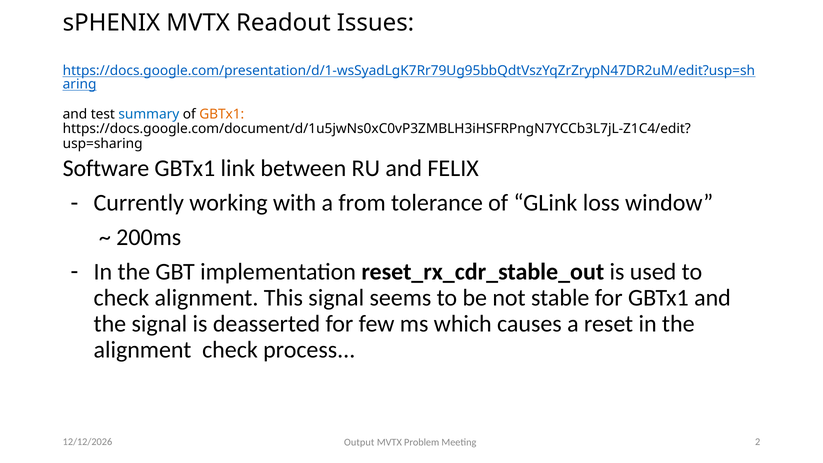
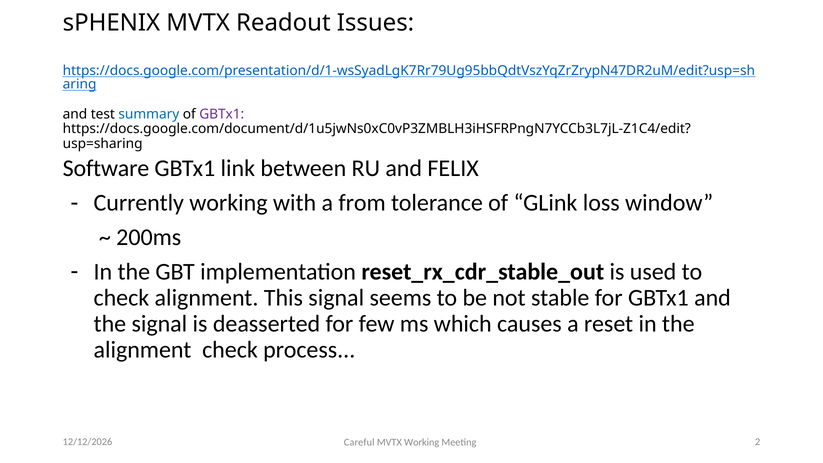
GBTx1 at (222, 114) colour: orange -> purple
Output: Output -> Careful
MVTX Problem: Problem -> Working
